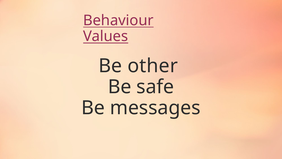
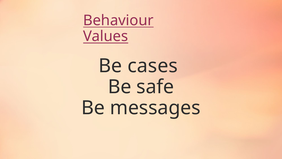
other: other -> cases
